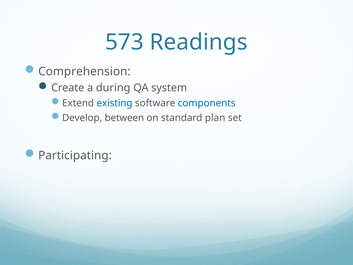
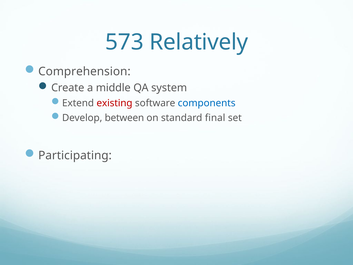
Readings: Readings -> Relatively
during: during -> middle
existing colour: blue -> red
plan: plan -> final
